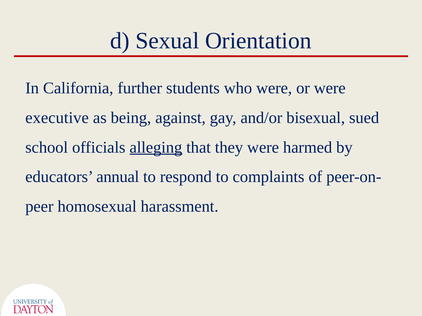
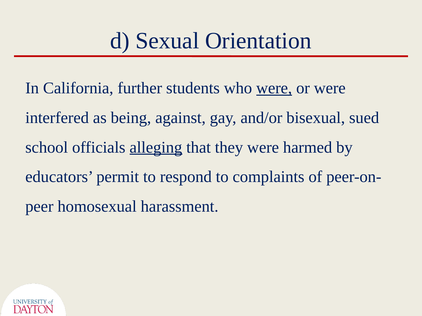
were at (274, 88) underline: none -> present
executive: executive -> interfered
annual: annual -> permit
